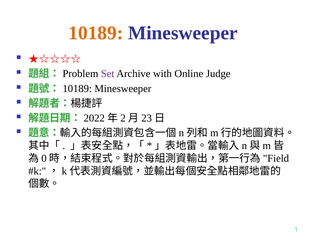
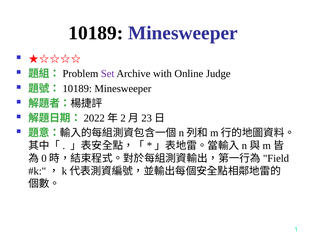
10189 colour: orange -> black
